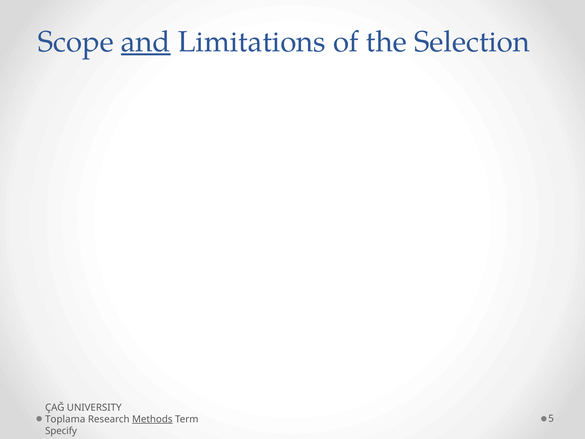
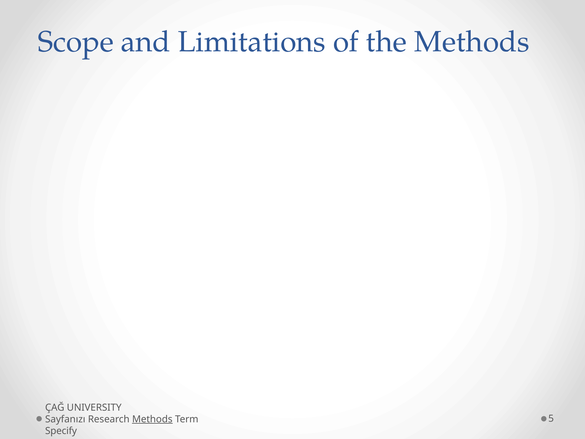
and underline: present -> none
the Selection: Selection -> Methods
Toplama: Toplama -> Sayfanızı
